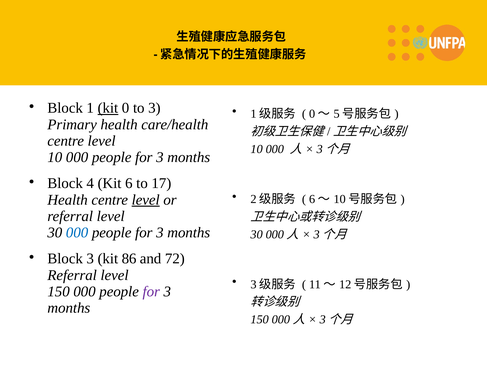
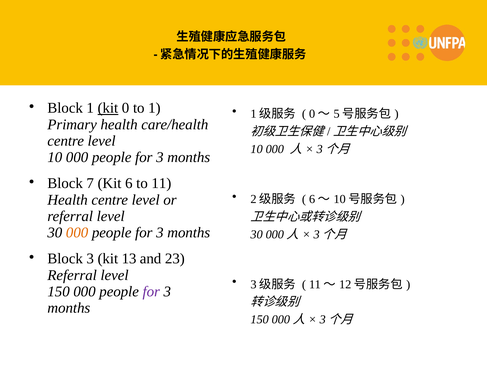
to 3: 3 -> 1
4: 4 -> 7
17: 17 -> 11
level at (146, 200) underline: present -> none
000 at (77, 233) colour: blue -> orange
86: 86 -> 13
72: 72 -> 23
